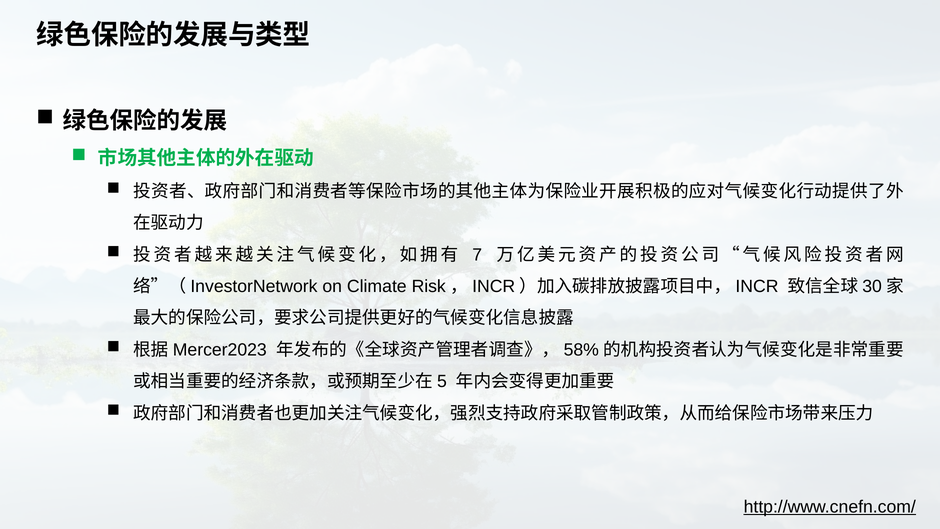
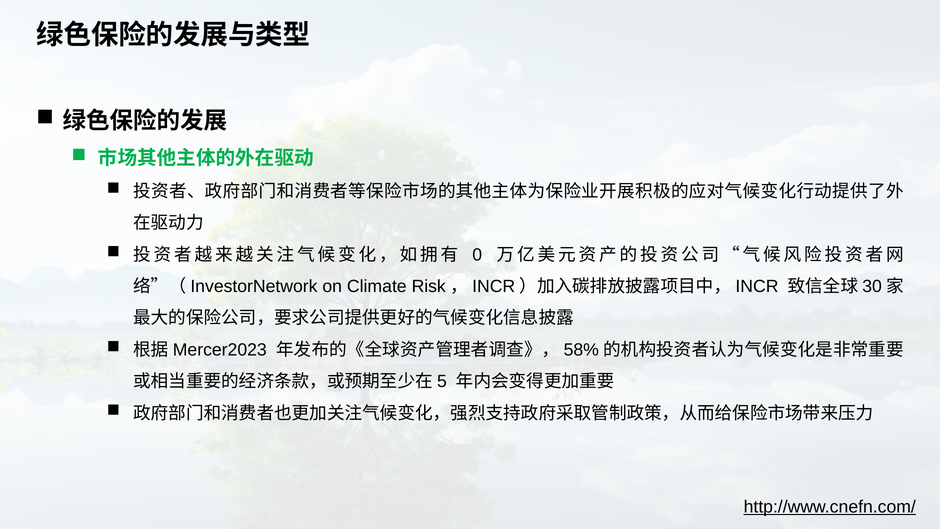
7: 7 -> 0
